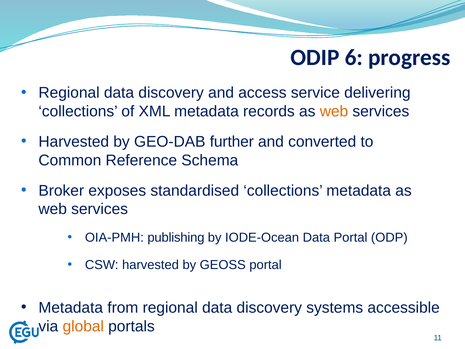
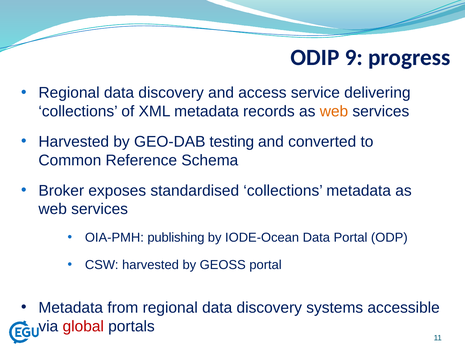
6: 6 -> 9
further: further -> testing
global colour: orange -> red
